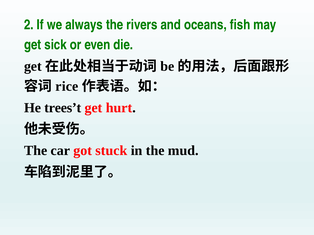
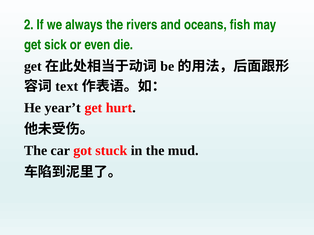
rice: rice -> text
trees’t: trees’t -> year’t
